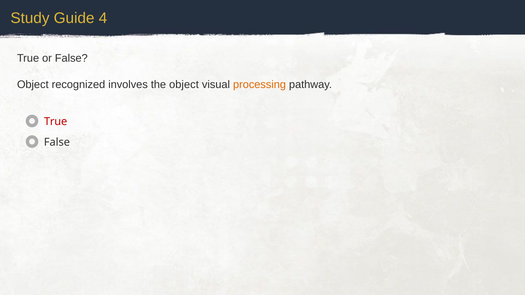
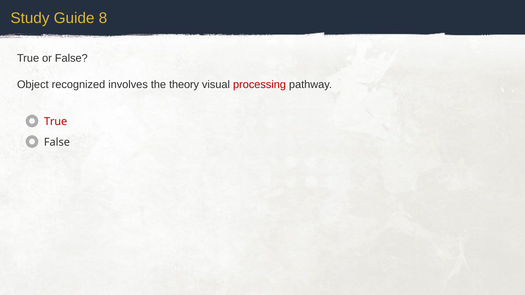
4: 4 -> 8
the object: object -> theory
processing colour: orange -> red
